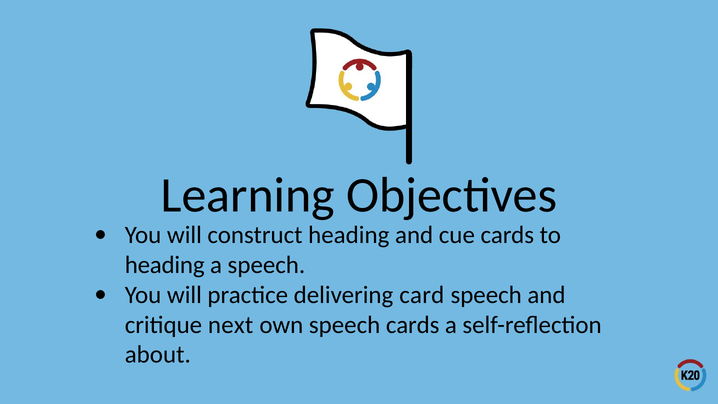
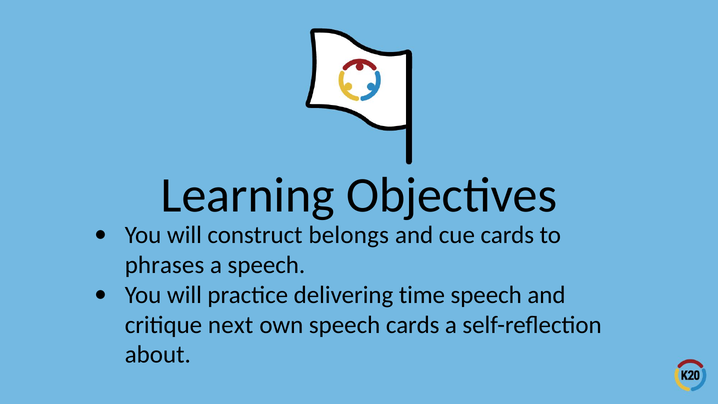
construct heading: heading -> belongs
heading at (165, 265): heading -> phrases
card: card -> time
